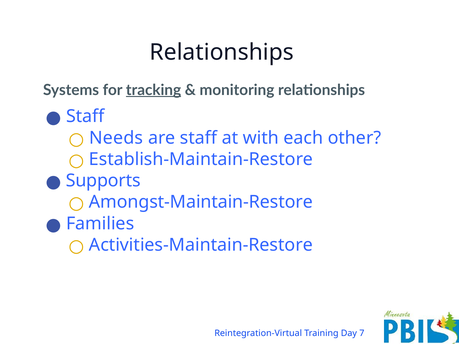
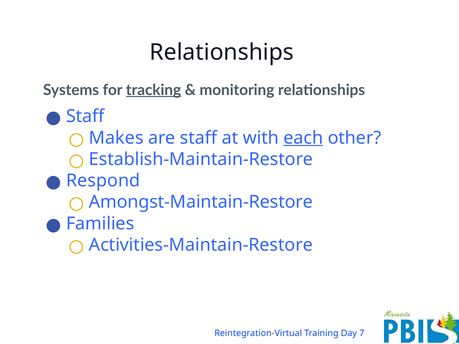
Needs: Needs -> Makes
each underline: none -> present
Supports: Supports -> Respond
